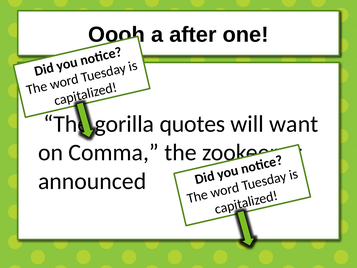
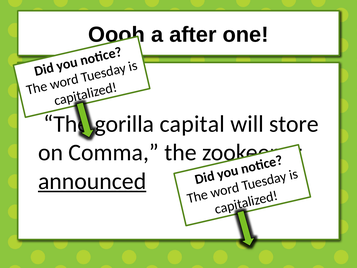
quotes: quotes -> capital
want: want -> store
announced underline: none -> present
